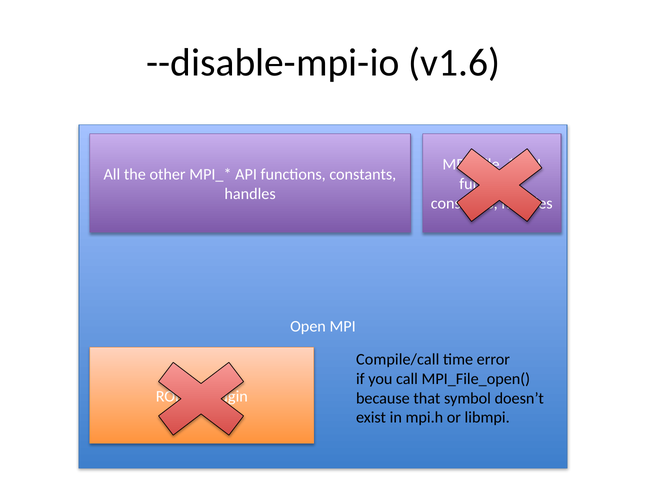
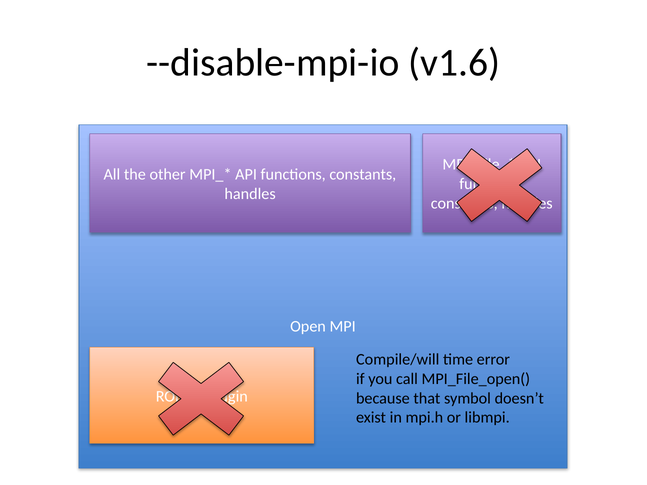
Compile/call: Compile/call -> Compile/will
